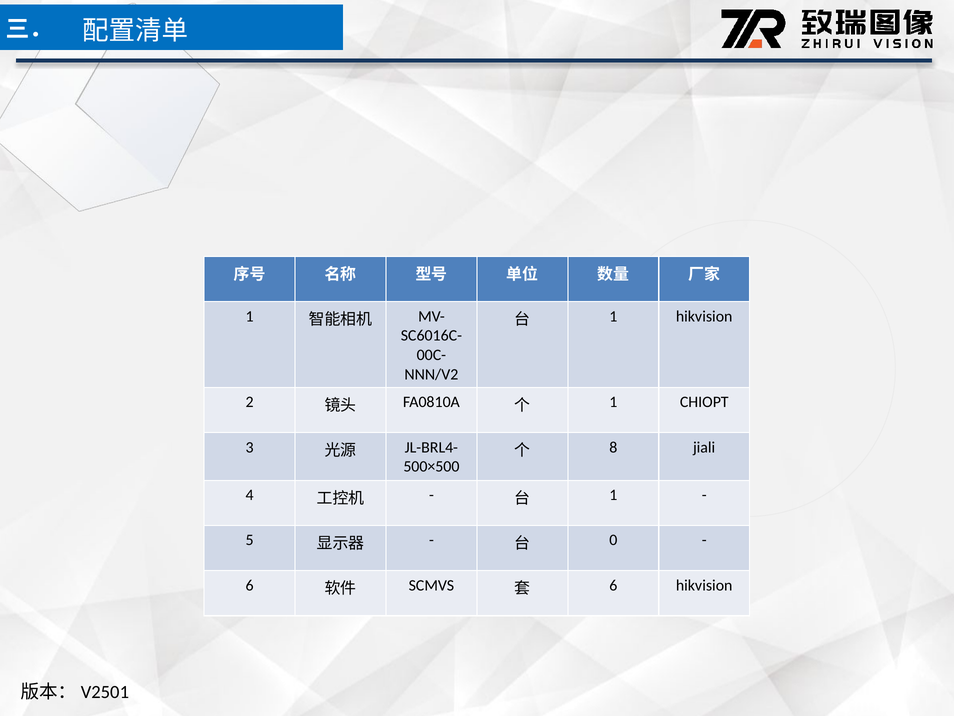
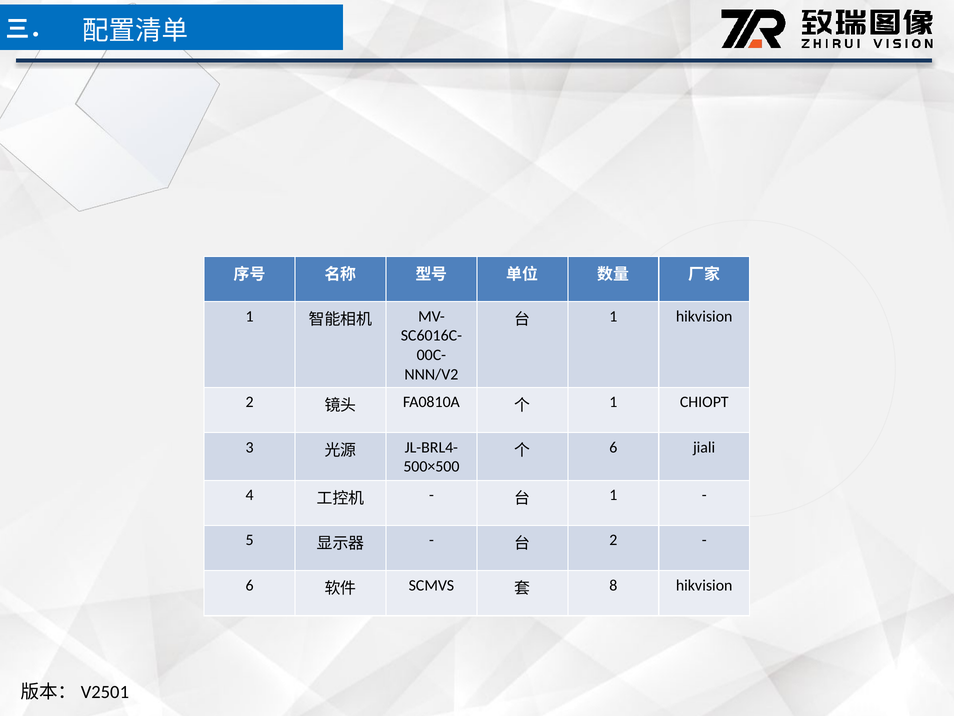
8 at (613, 447): 8 -> 6
0 at (613, 540): 0 -> 2
6 at (613, 585): 6 -> 8
